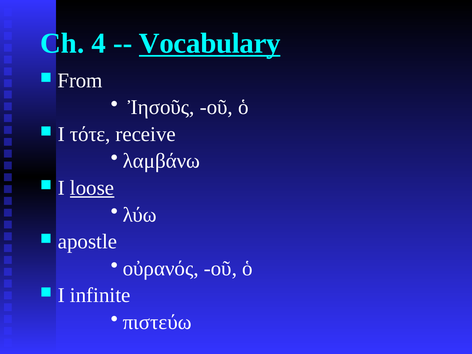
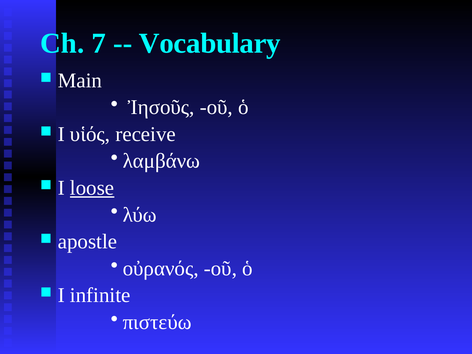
4: 4 -> 7
Vocabulary underline: present -> none
From: From -> Main
τότε: τότε -> υἱός
